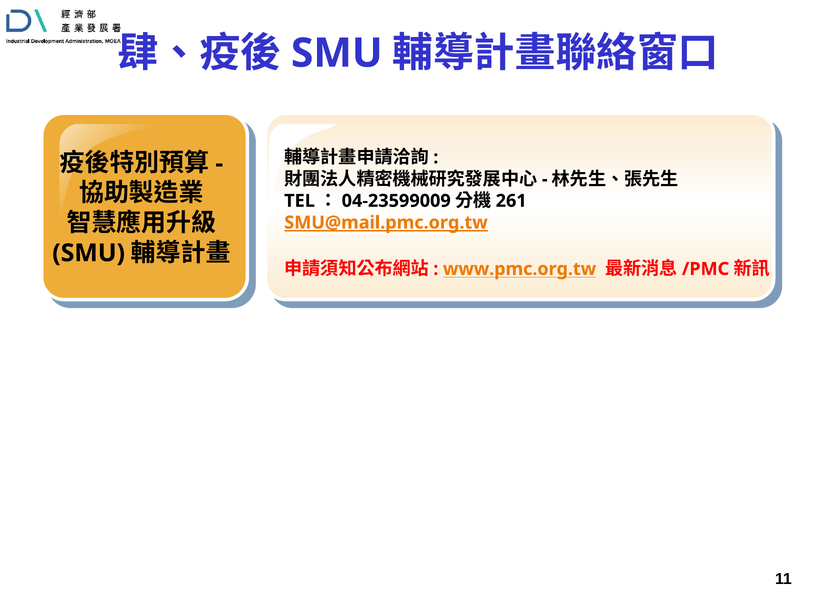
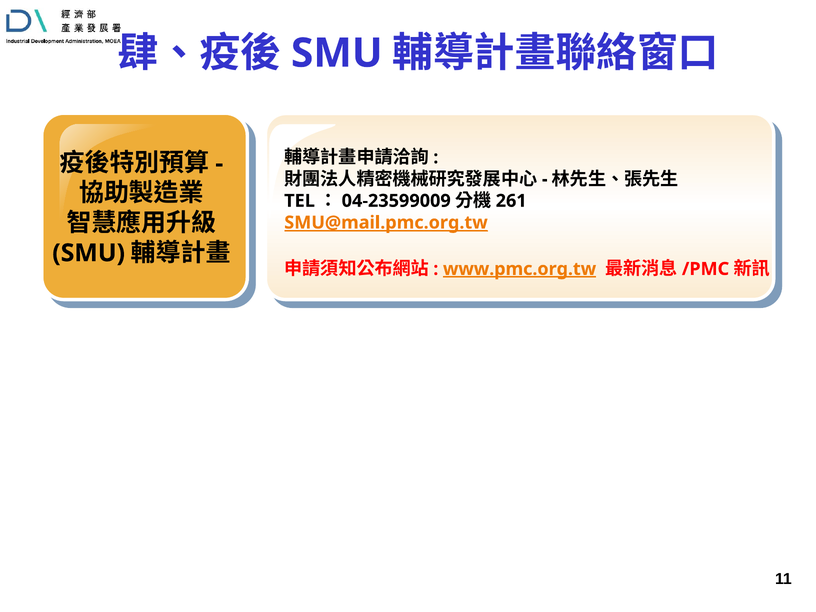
www.pmc.org.tw underline: none -> present
